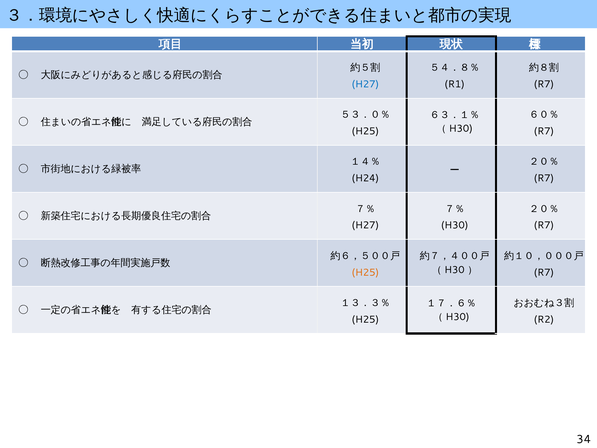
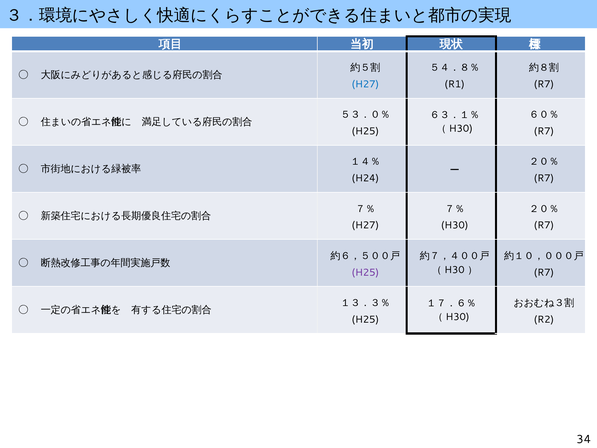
H25 at (365, 272) colour: orange -> purple
